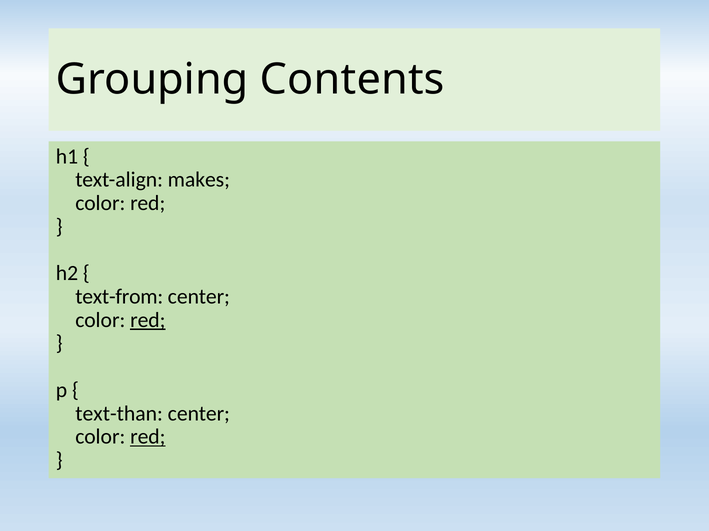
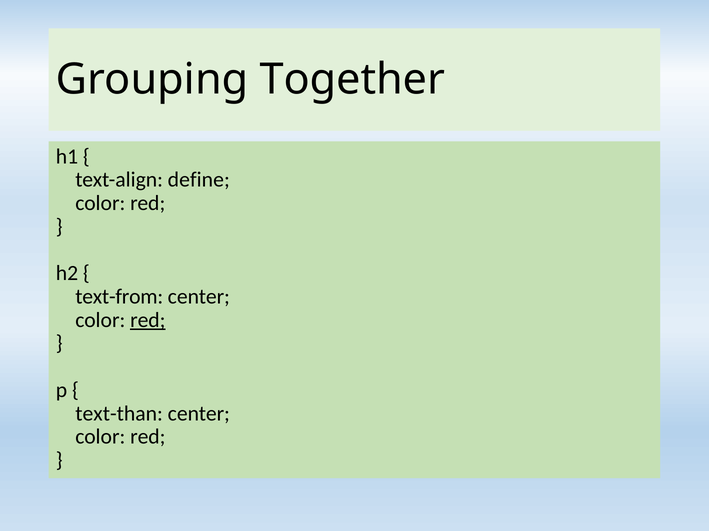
Contents: Contents -> Together
makes: makes -> define
red at (148, 437) underline: present -> none
